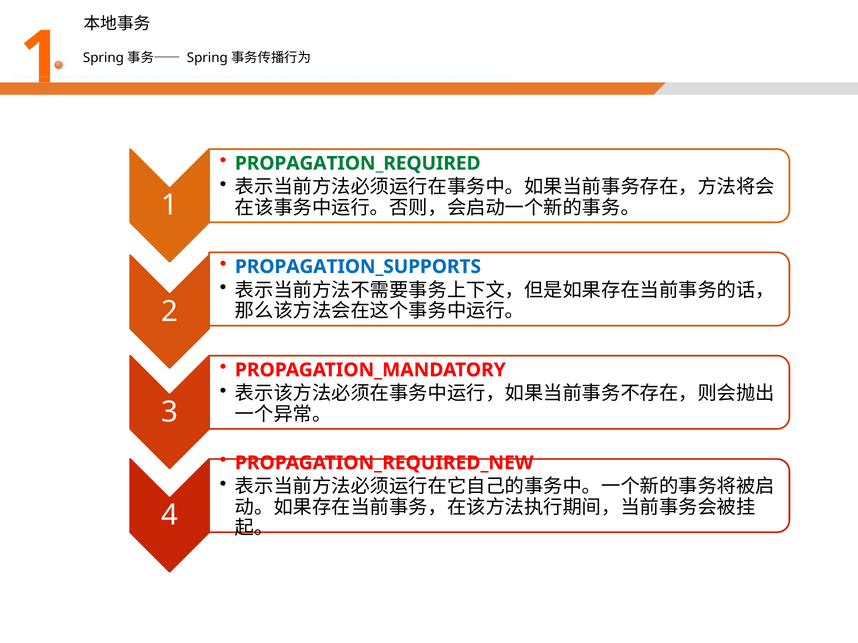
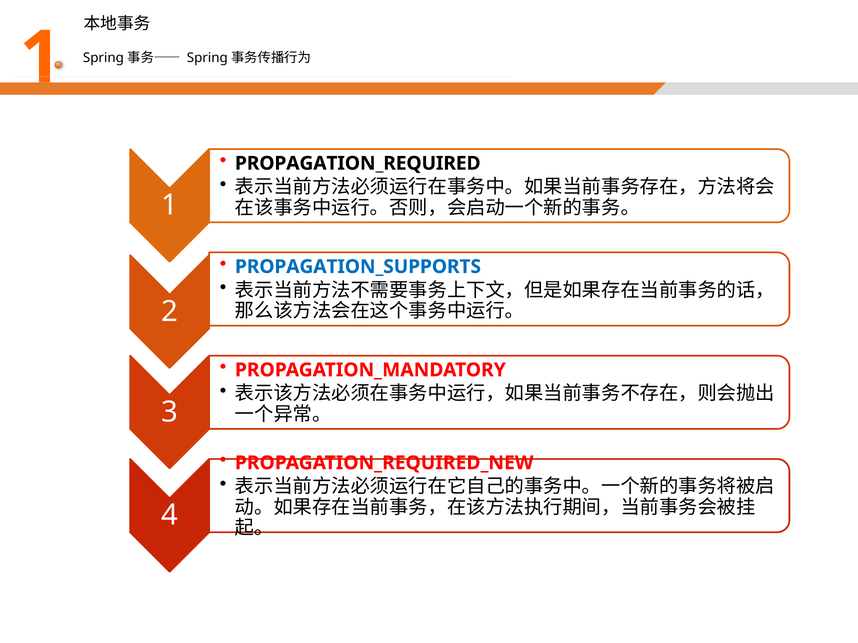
PROPAGATION_REQUIRED colour: green -> black
